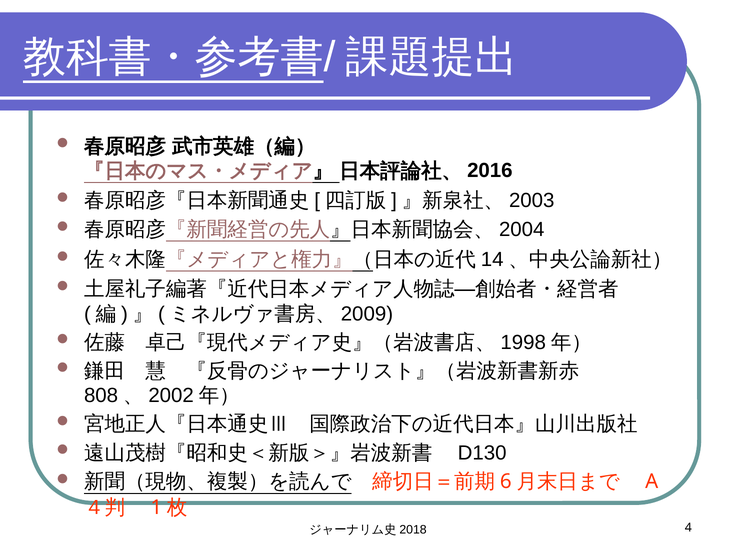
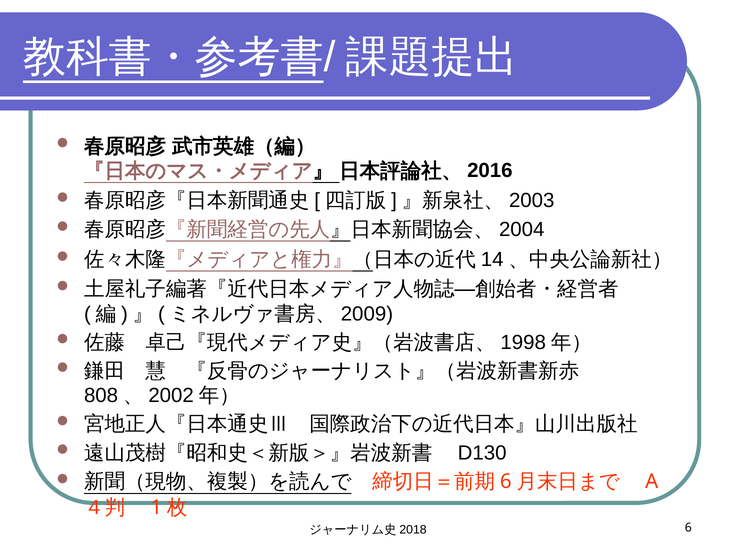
4: 4 -> 6
